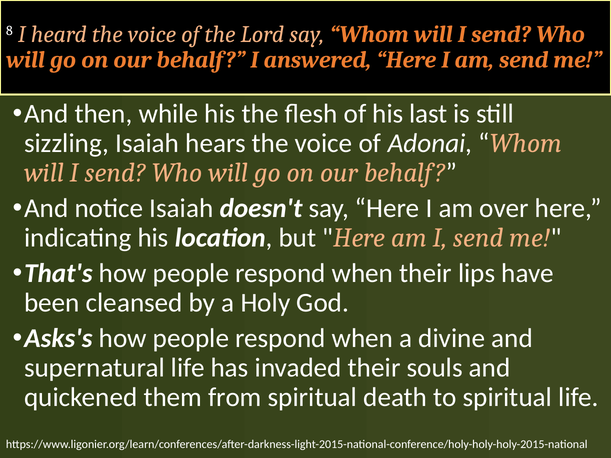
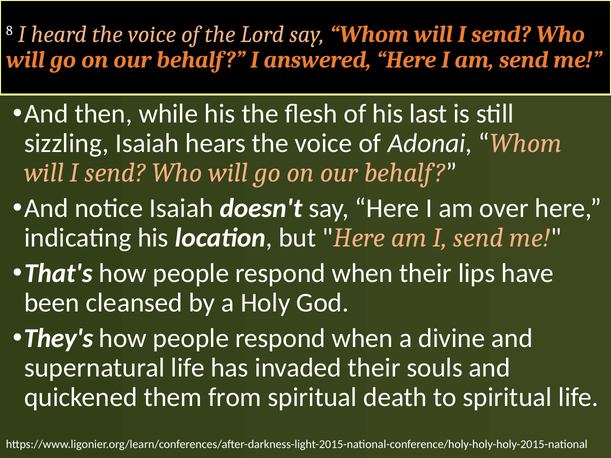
Asks's: Asks's -> They's
